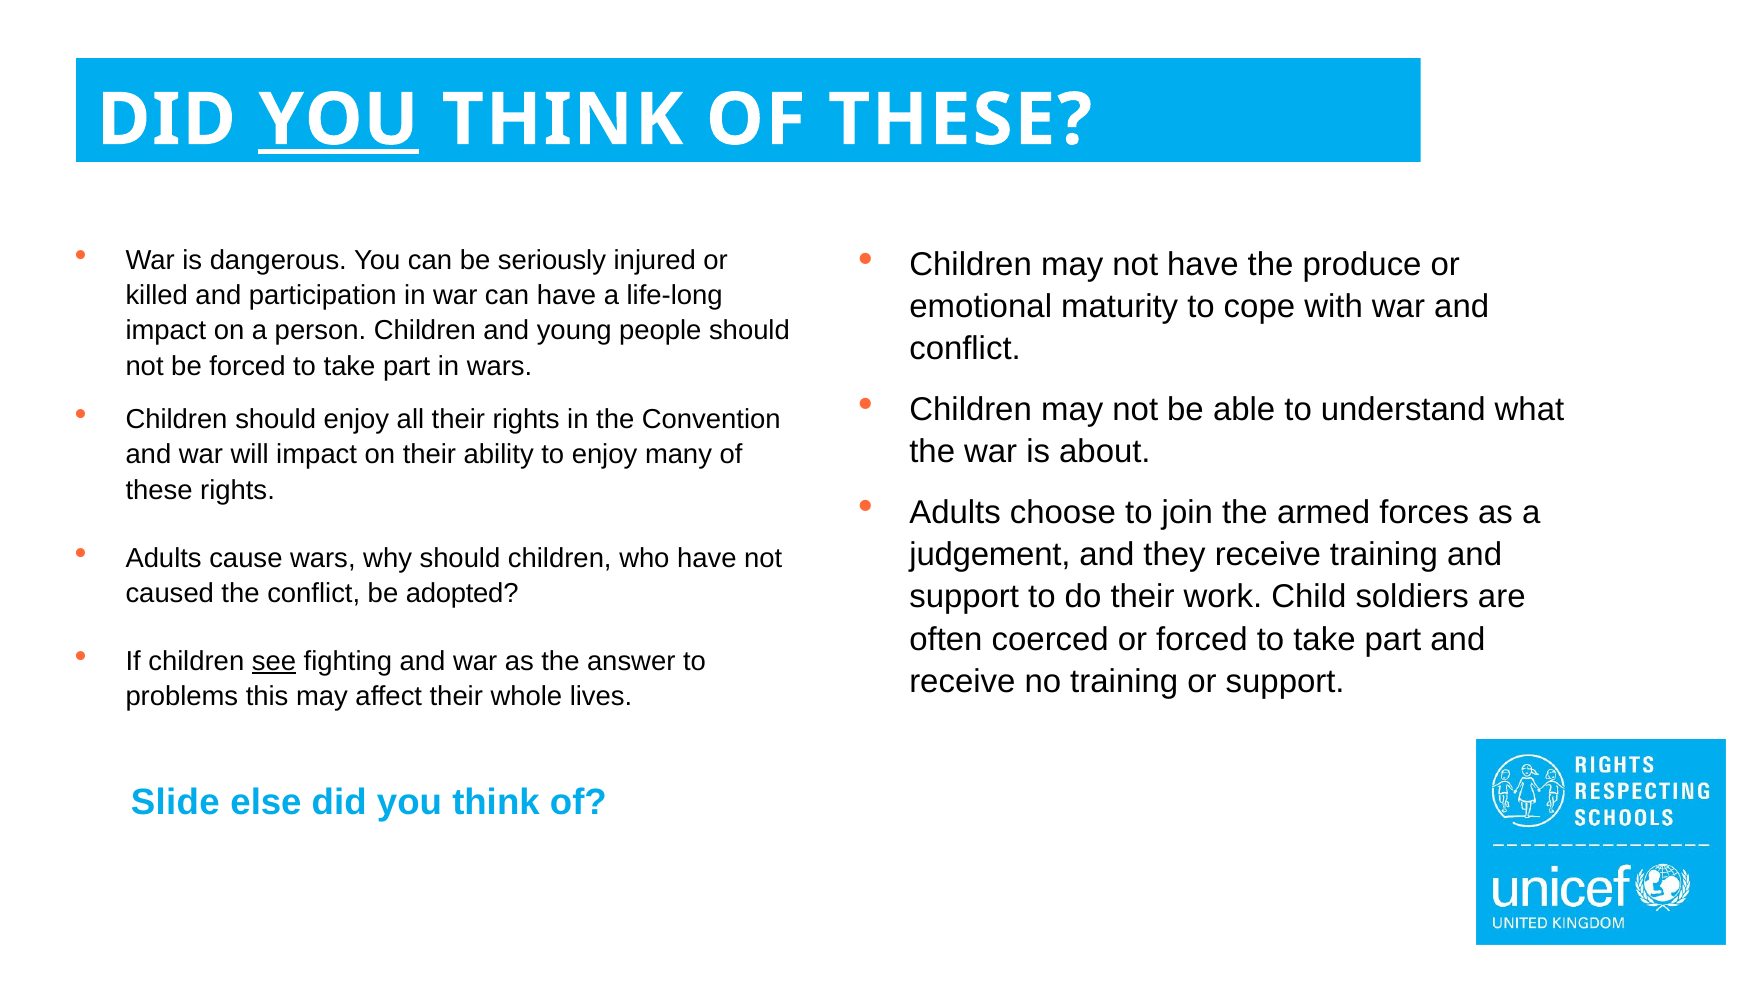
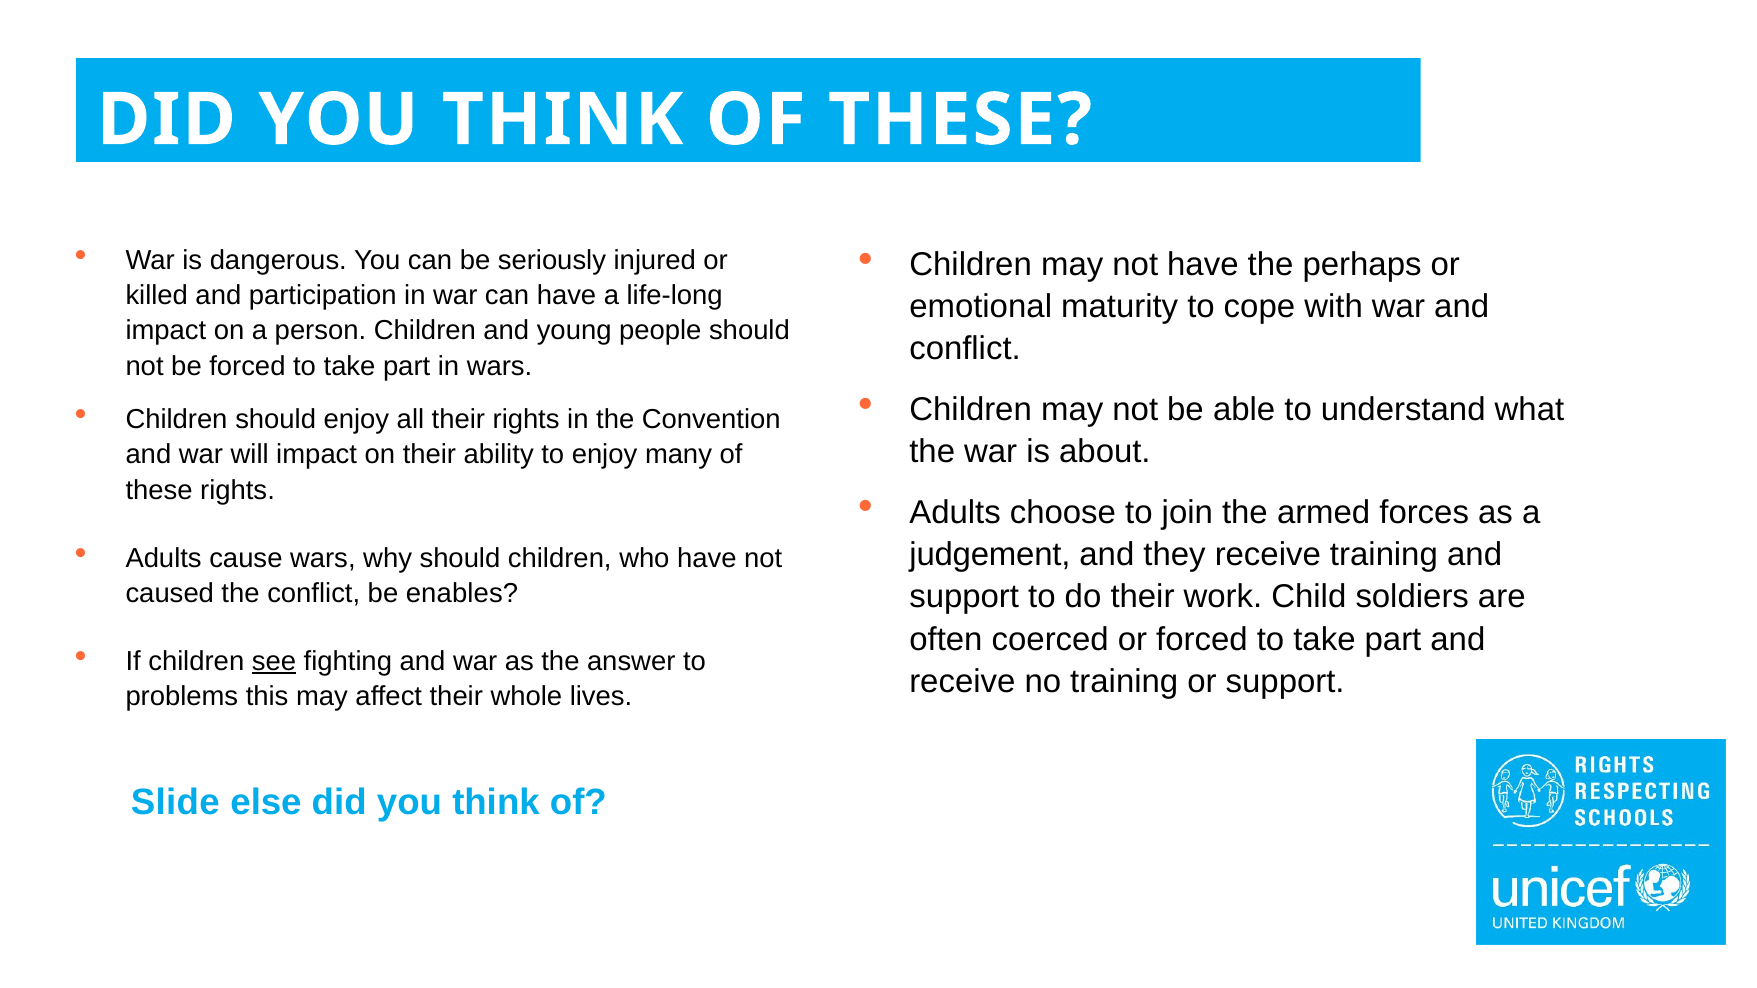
YOU at (338, 120) underline: present -> none
produce: produce -> perhaps
adopted: adopted -> enables
